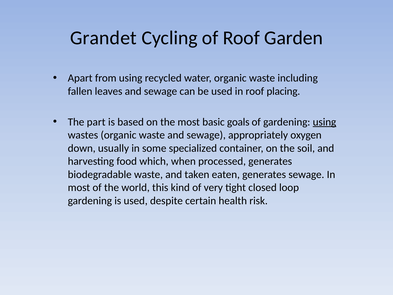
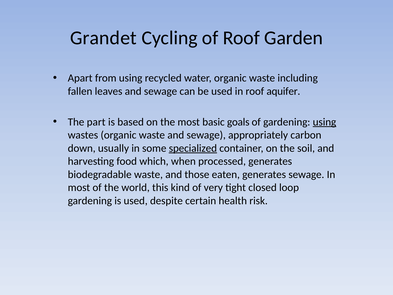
placing: placing -> aquifer
oxygen: oxygen -> carbon
specialized underline: none -> present
taken: taken -> those
